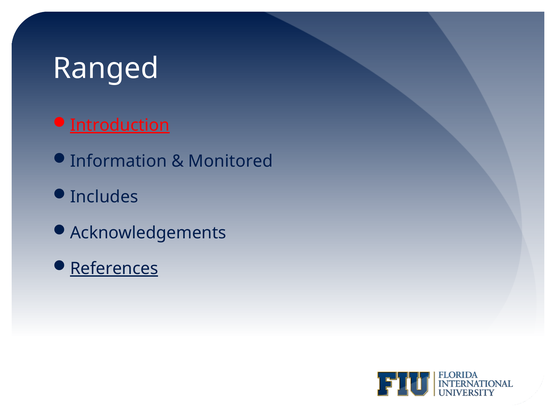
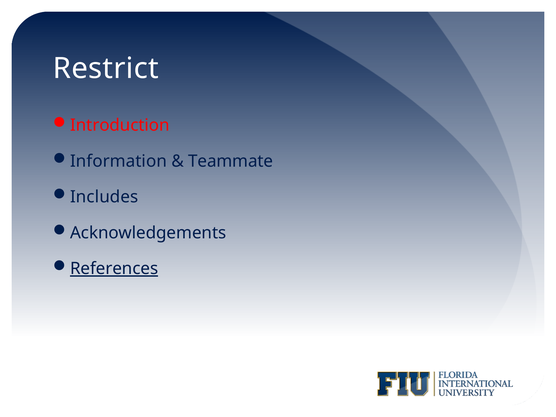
Ranged: Ranged -> Restrict
Introduction underline: present -> none
Monitored: Monitored -> Teammate
